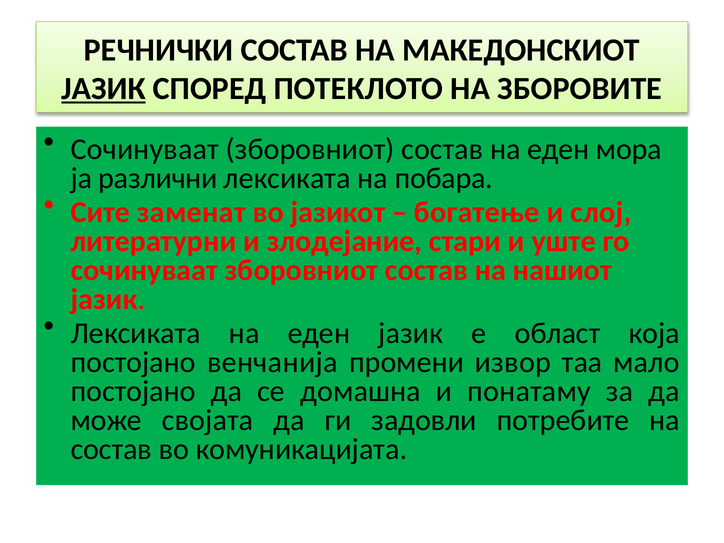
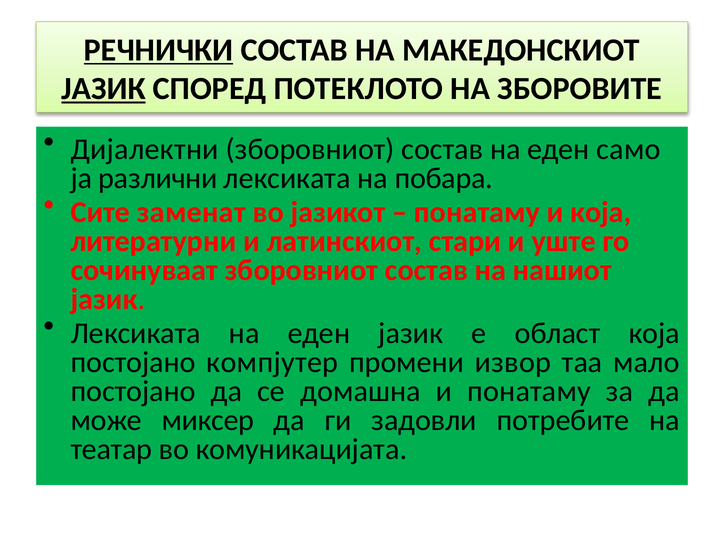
РЕЧНИЧКИ underline: none -> present
Сочинуваат at (145, 149): Сочинуваат -> Дијалектни
мора: мора -> само
богатење at (477, 212): богатење -> понатаму
и слој: слој -> која
злодејание: злодејание -> латинскиот
венчанија: венчанија -> компјутер
својата: својата -> миксер
состав at (111, 449): состав -> театар
